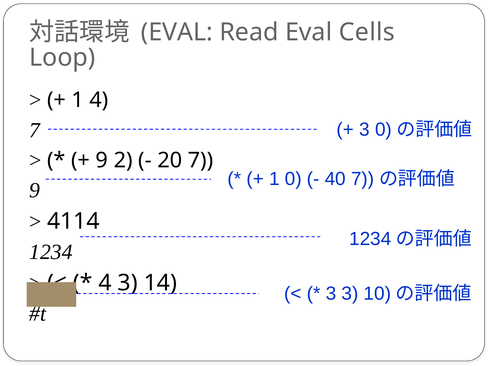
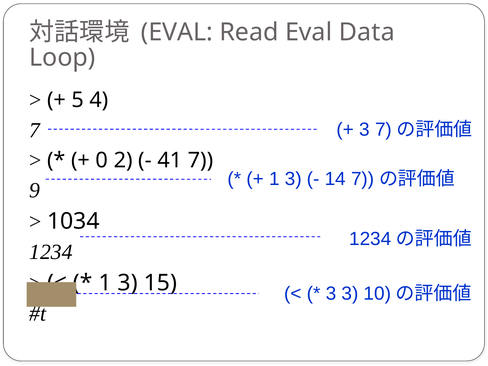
Cells: Cells -> Data
1 at (78, 100): 1 -> 5
3 0: 0 -> 7
9 at (102, 160): 9 -> 0
20: 20 -> 41
0 at (293, 179): 0 -> 3
40: 40 -> 14
4114: 4114 -> 1034
4 at (105, 283): 4 -> 1
14: 14 -> 15
